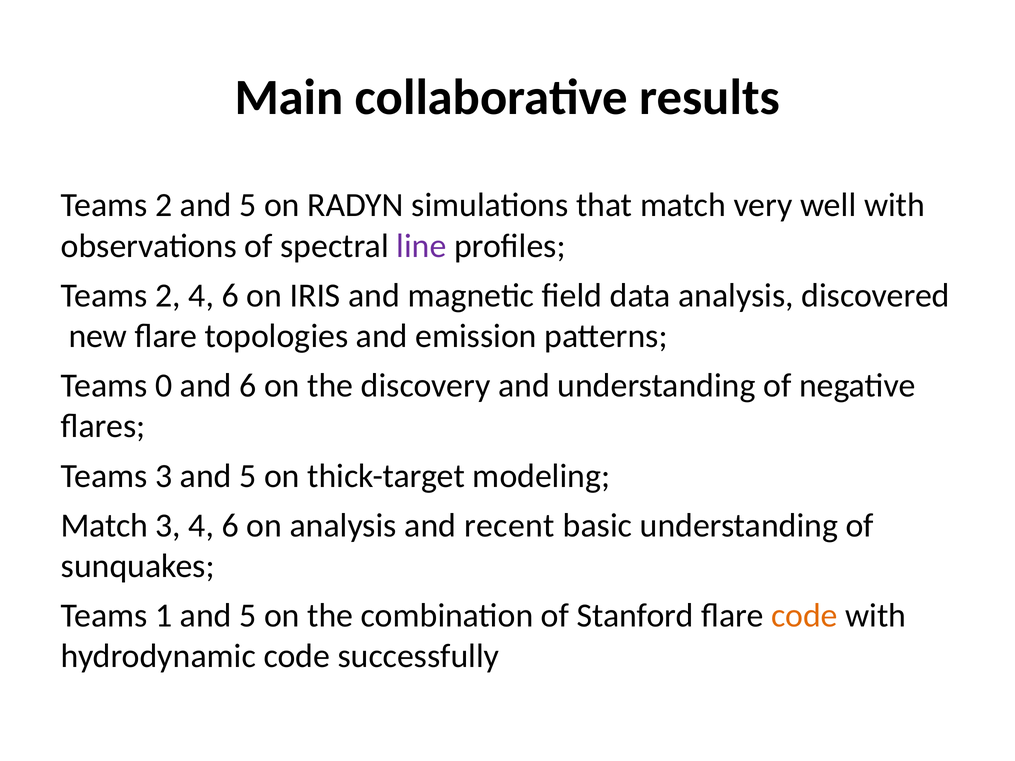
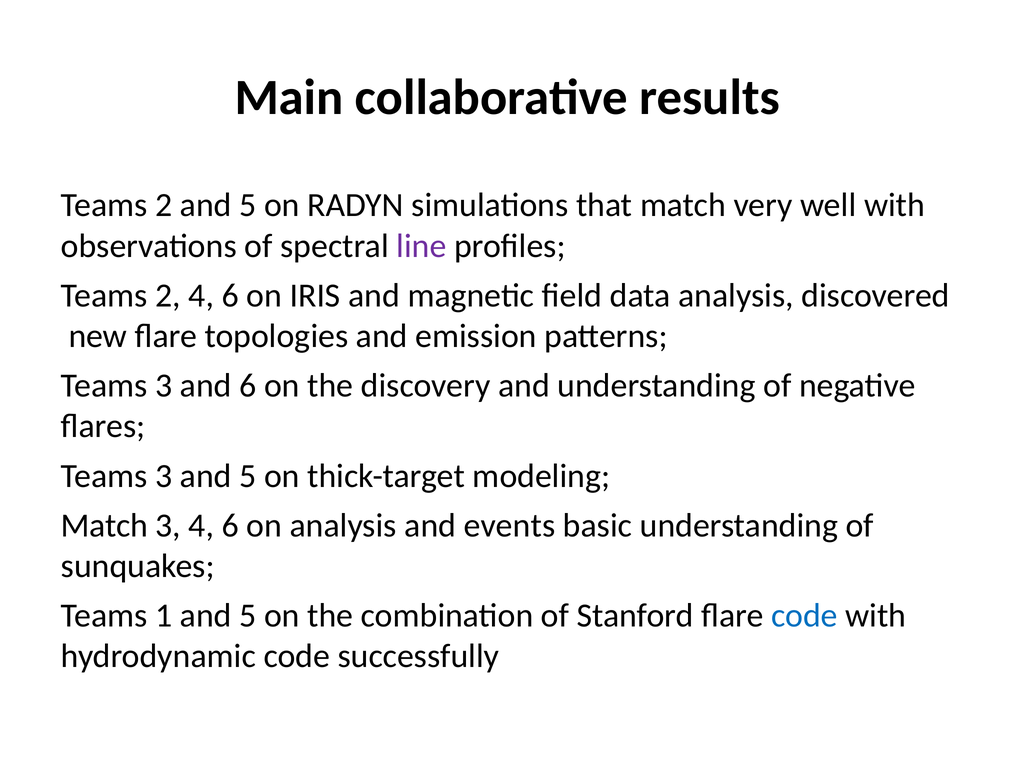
0 at (164, 386): 0 -> 3
recent: recent -> events
code at (804, 616) colour: orange -> blue
